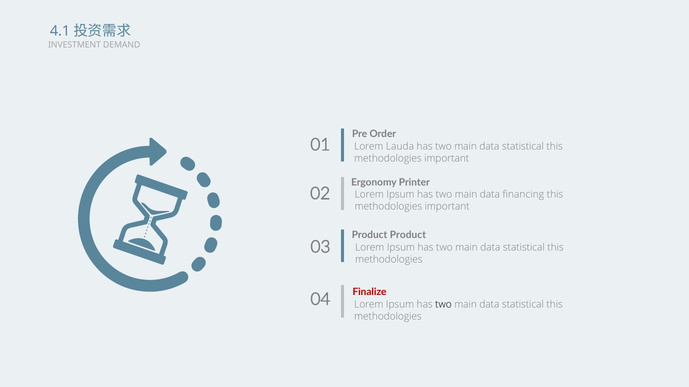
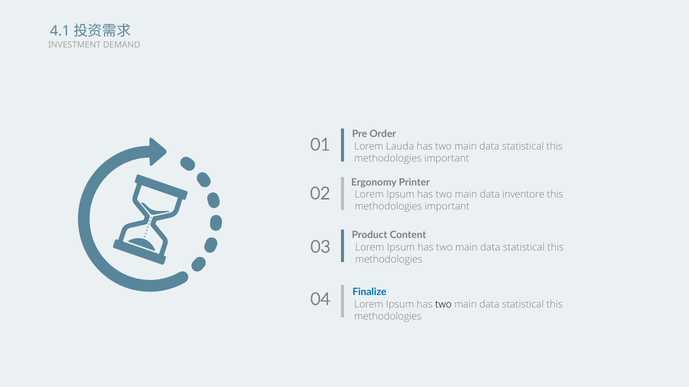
financing: financing -> inventore
Product Product: Product -> Content
Finalize colour: red -> blue
